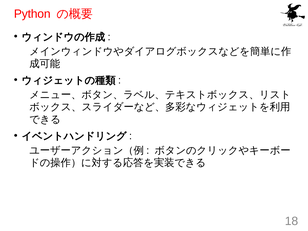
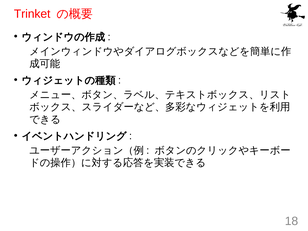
Python: Python -> Trinket
